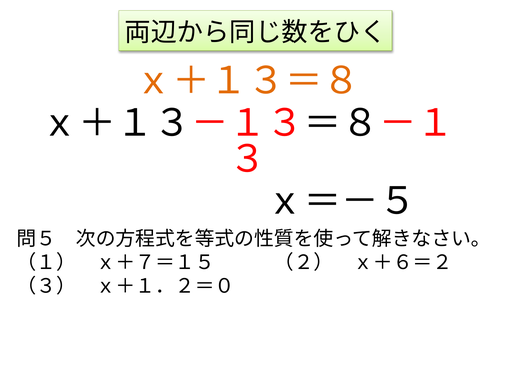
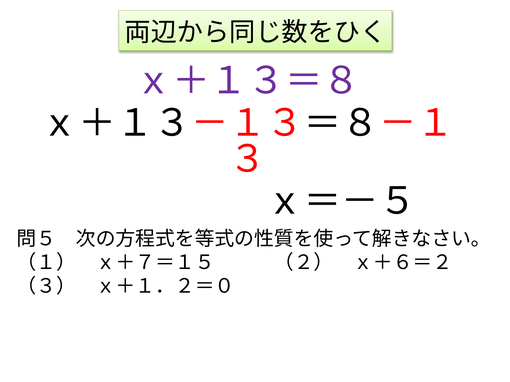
ｘ＋１３＝８ colour: orange -> purple
